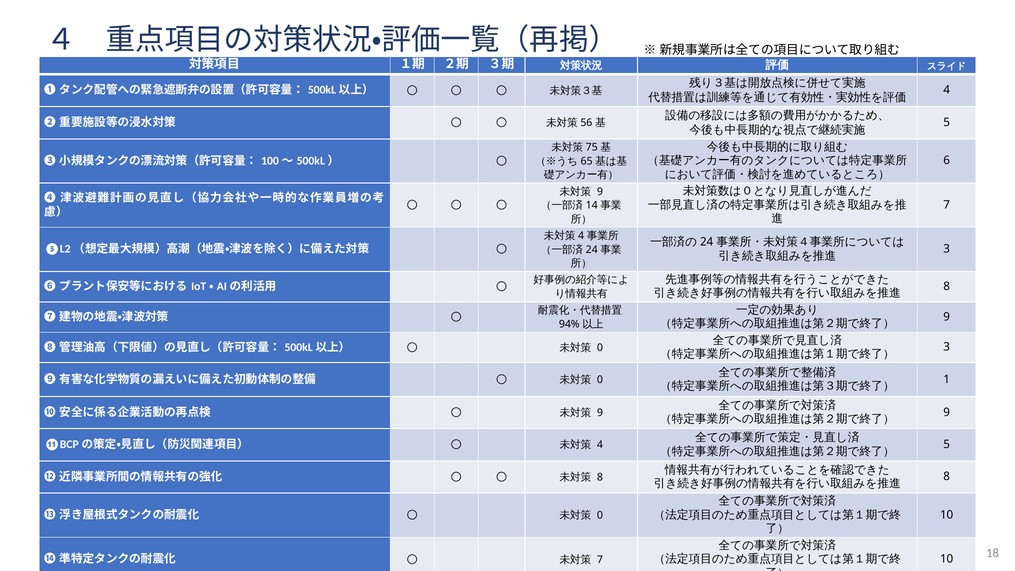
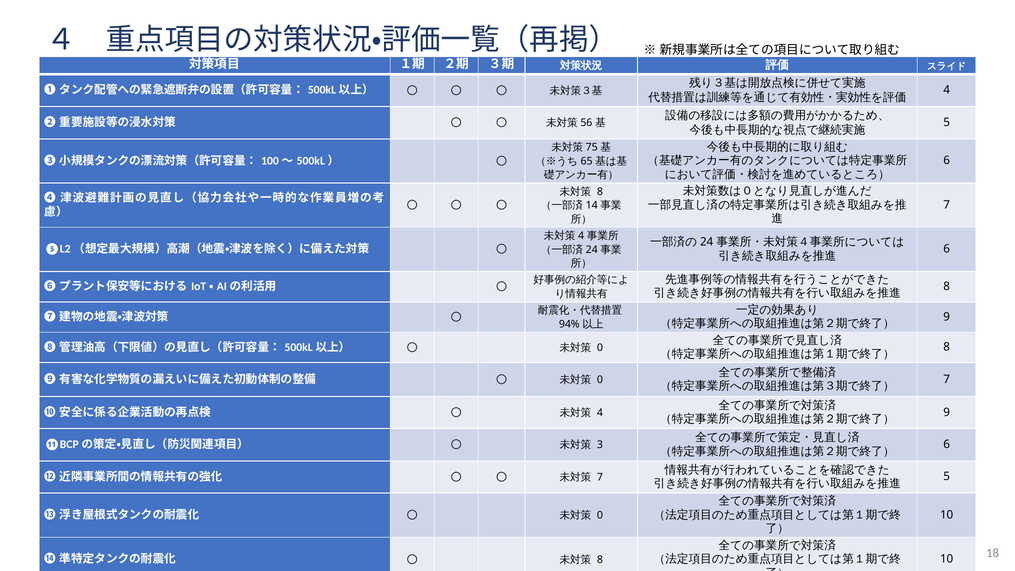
9 at (600, 192): 9 -> 8
3 at (947, 249): 3 -> 6
3 at (947, 347): 3 -> 8
1 at (947, 379): 1 -> 7
9 at (600, 413): 9 -> 4
4 at (600, 445): 4 -> 3
5 at (947, 444): 5 -> 6
8 at (600, 477): 8 -> 7
8 at (947, 477): 8 -> 5
7 at (600, 559): 7 -> 8
